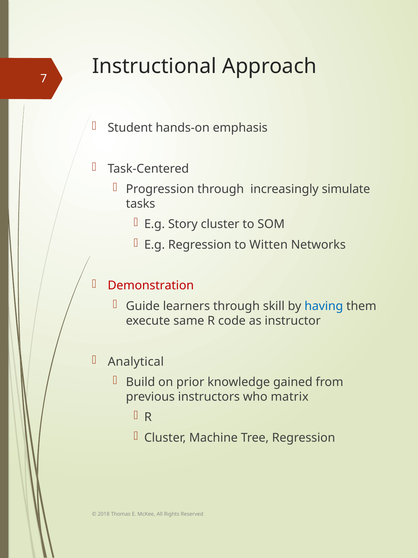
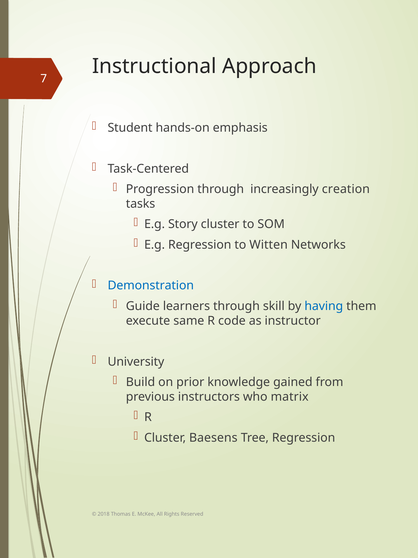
simulate: simulate -> creation
Demonstration colour: red -> blue
Analytical: Analytical -> University
Machine: Machine -> Baesens
